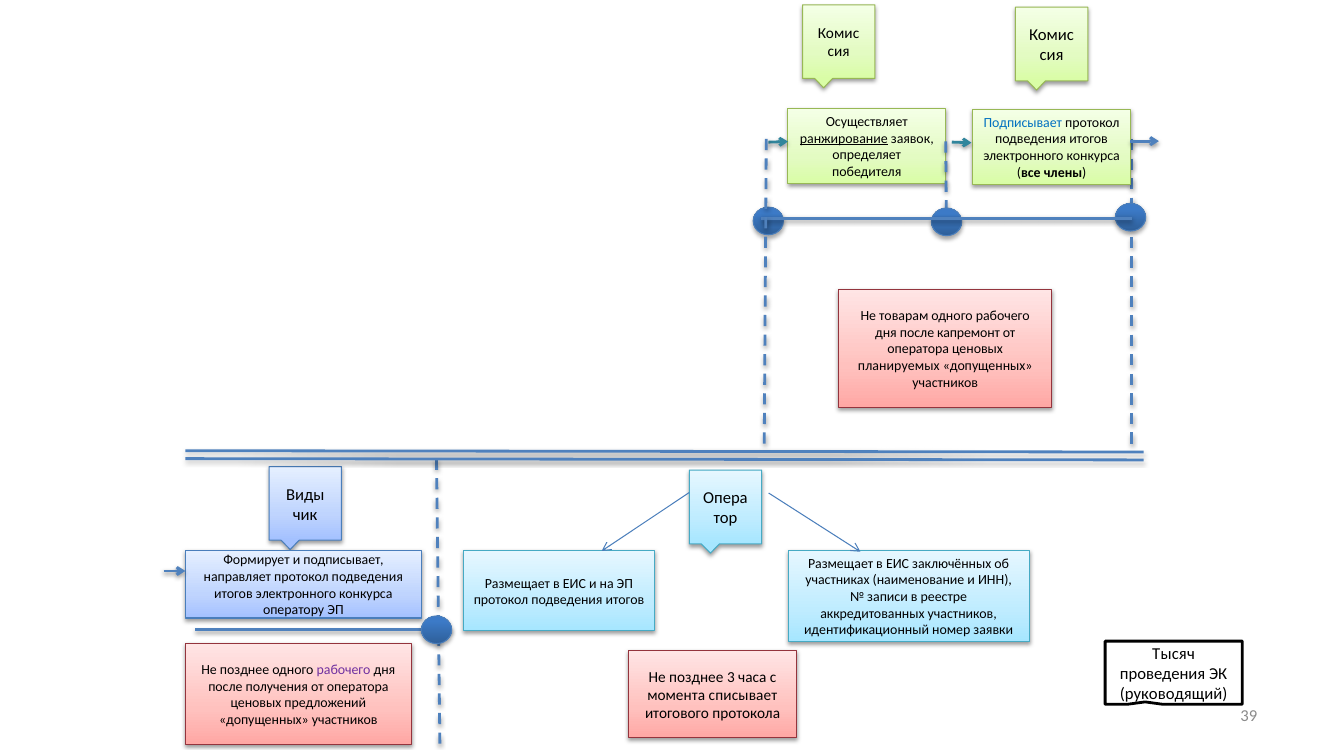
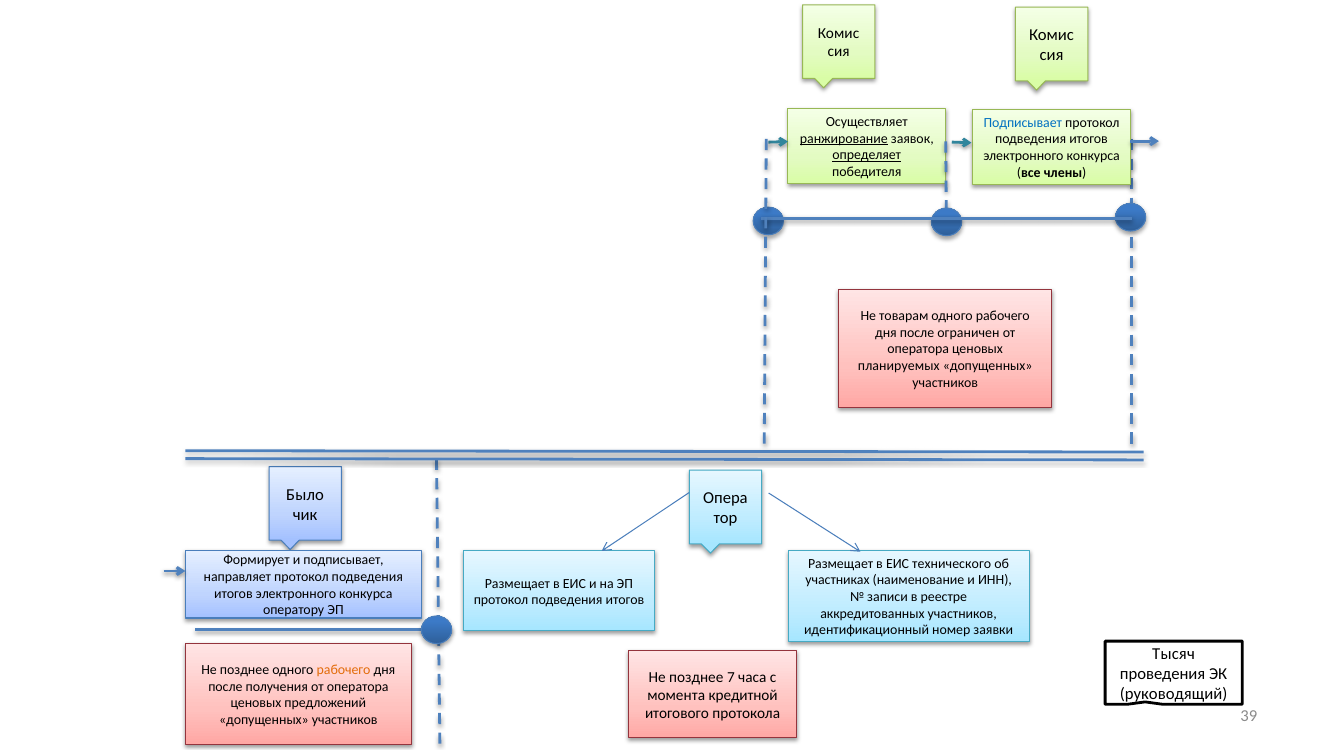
определяет underline: none -> present
капремонт: капремонт -> ограничен
Виды: Виды -> Было
заключённых: заключённых -> технического
рабочего at (344, 670) colour: purple -> orange
3: 3 -> 7
списывает: списывает -> кредитной
